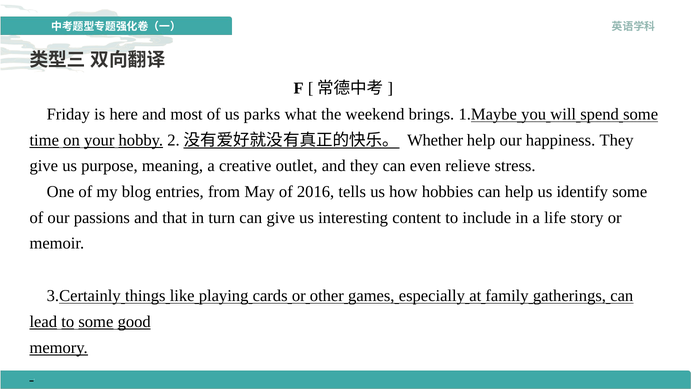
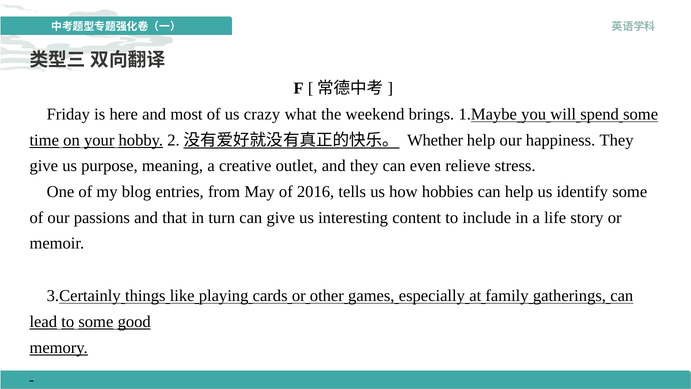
parks: parks -> crazy
